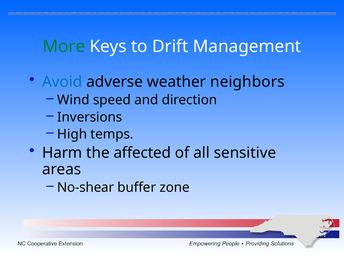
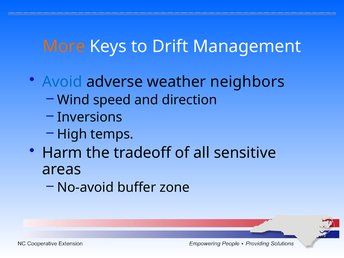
More colour: green -> orange
affected: affected -> tradeoff
No-shear: No-shear -> No-avoid
